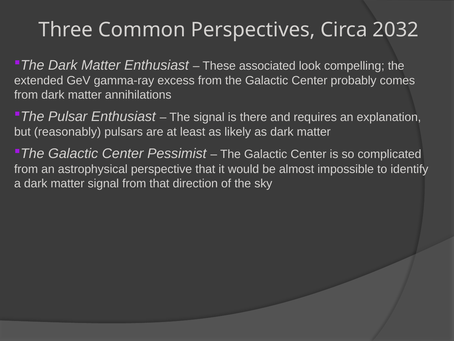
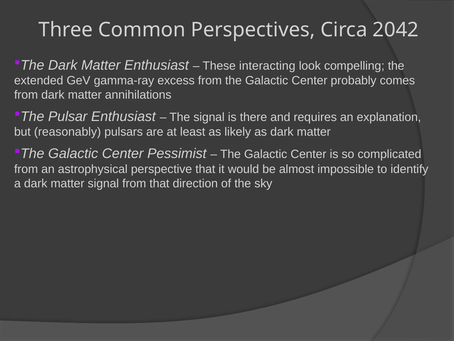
2032: 2032 -> 2042
associated: associated -> interacting
